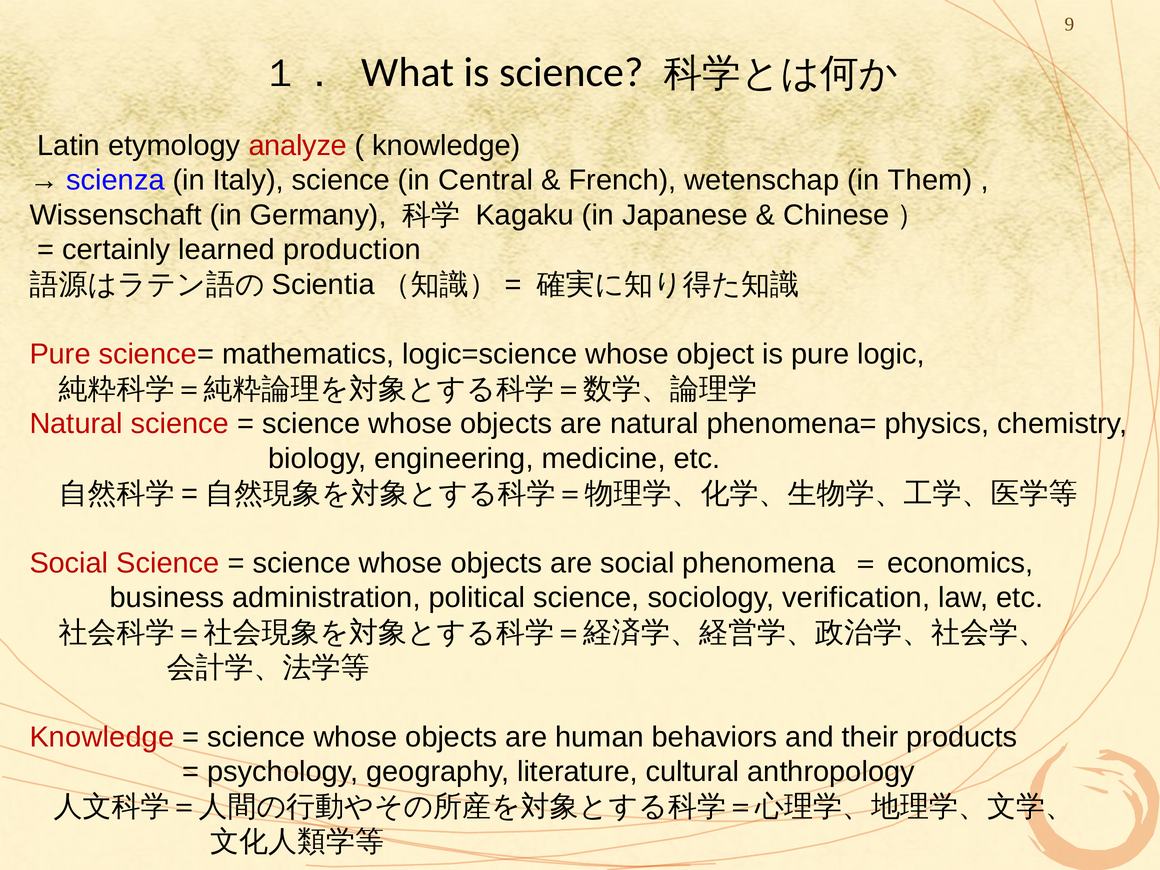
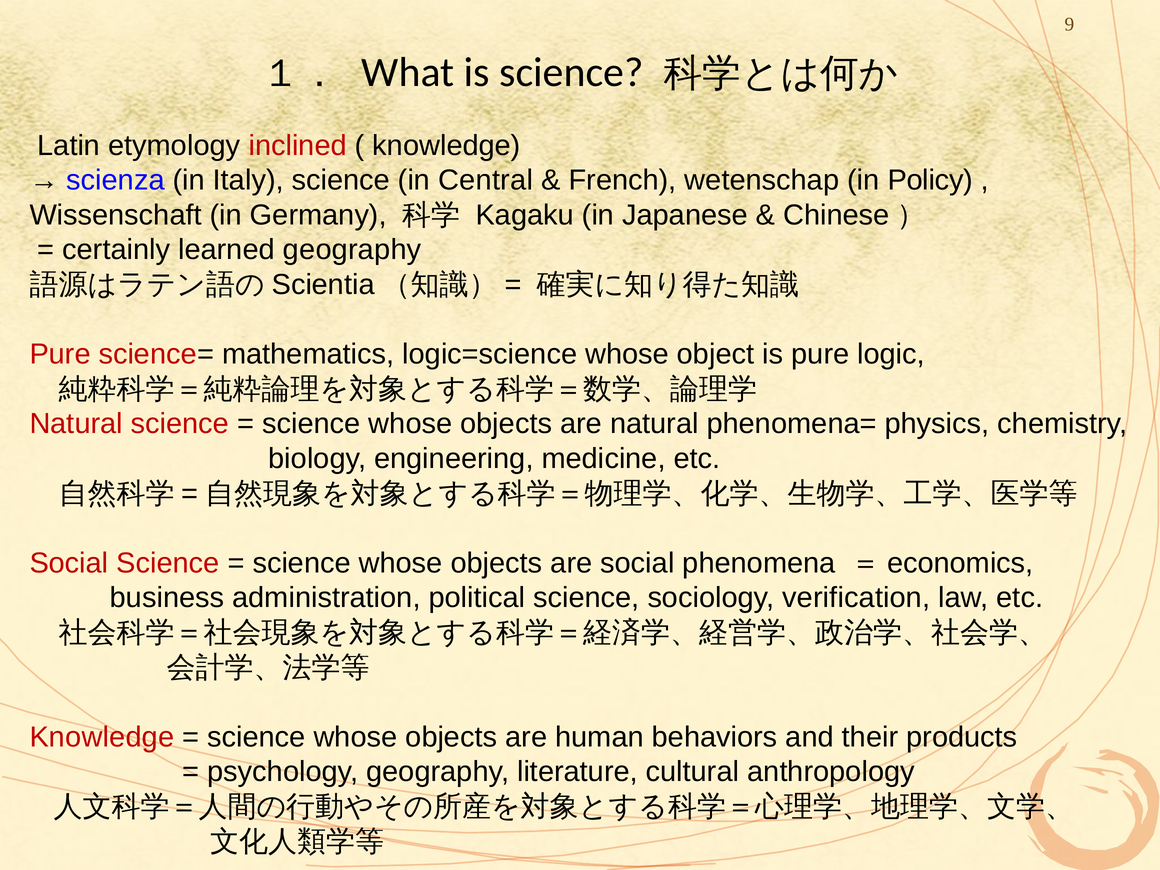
analyze: analyze -> inclined
Them: Them -> Policy
learned production: production -> geography
